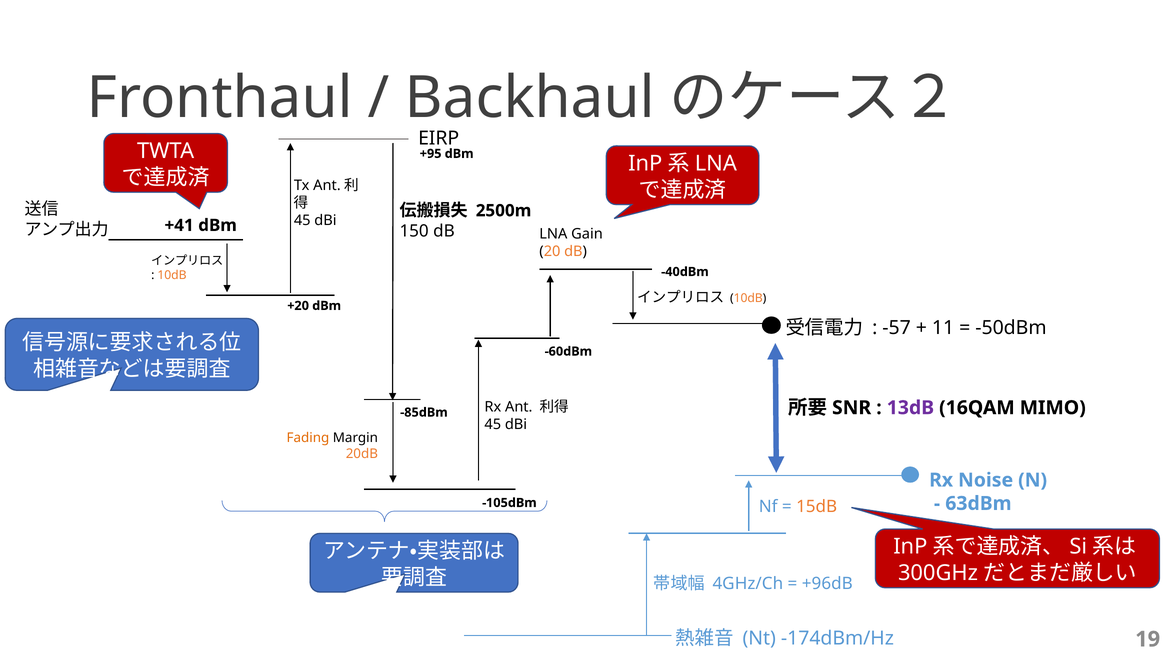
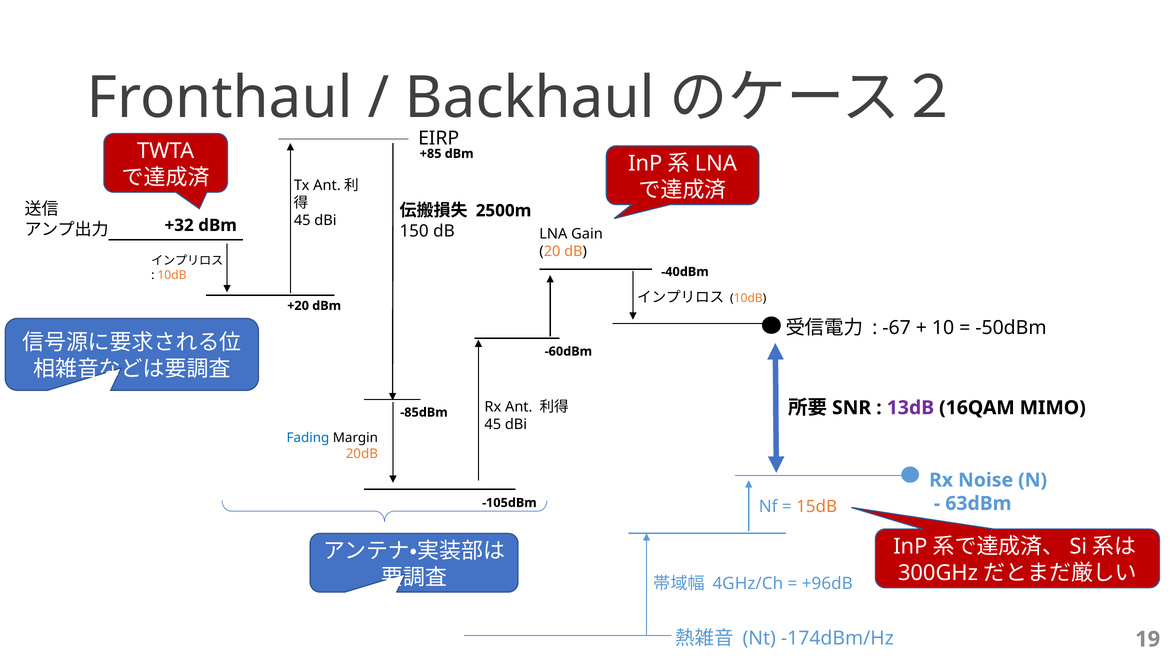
+95: +95 -> +85
+41: +41 -> +32
-57: -57 -> -67
11: 11 -> 10
Fading colour: orange -> blue
